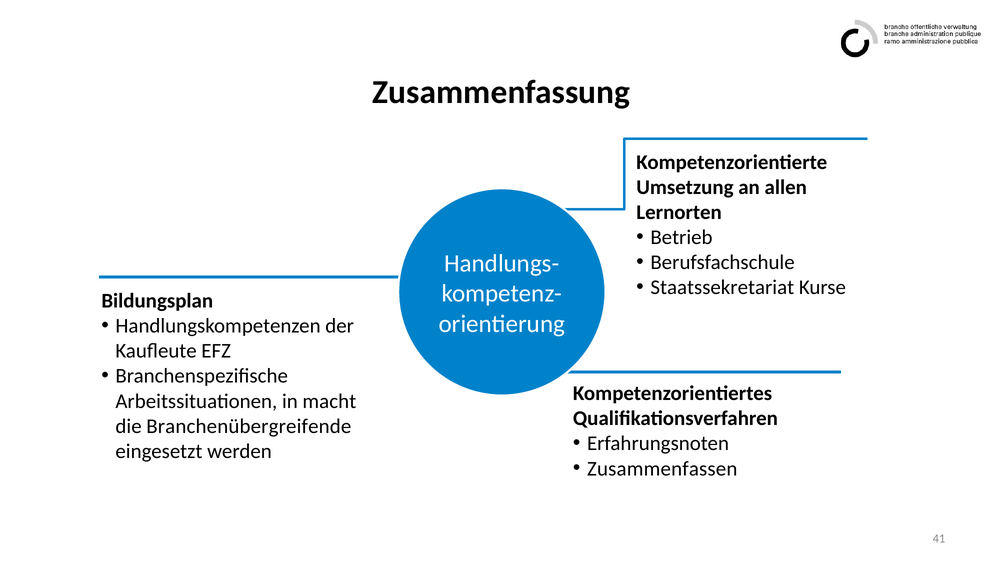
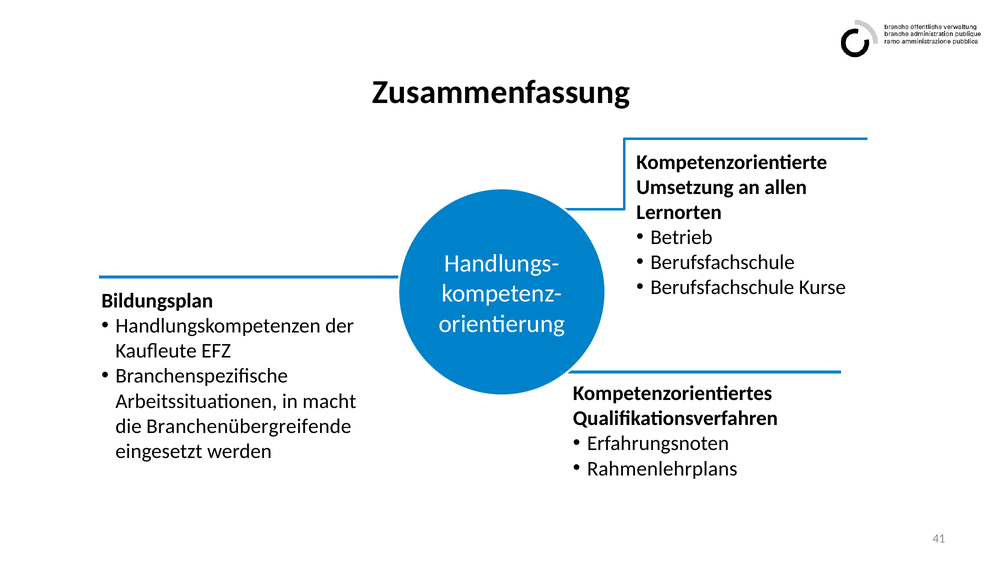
Staatssekretariat at (722, 288): Staatssekretariat -> Berufsfachschule
Zusammenfassen: Zusammenfassen -> Rahmenlehrplans
